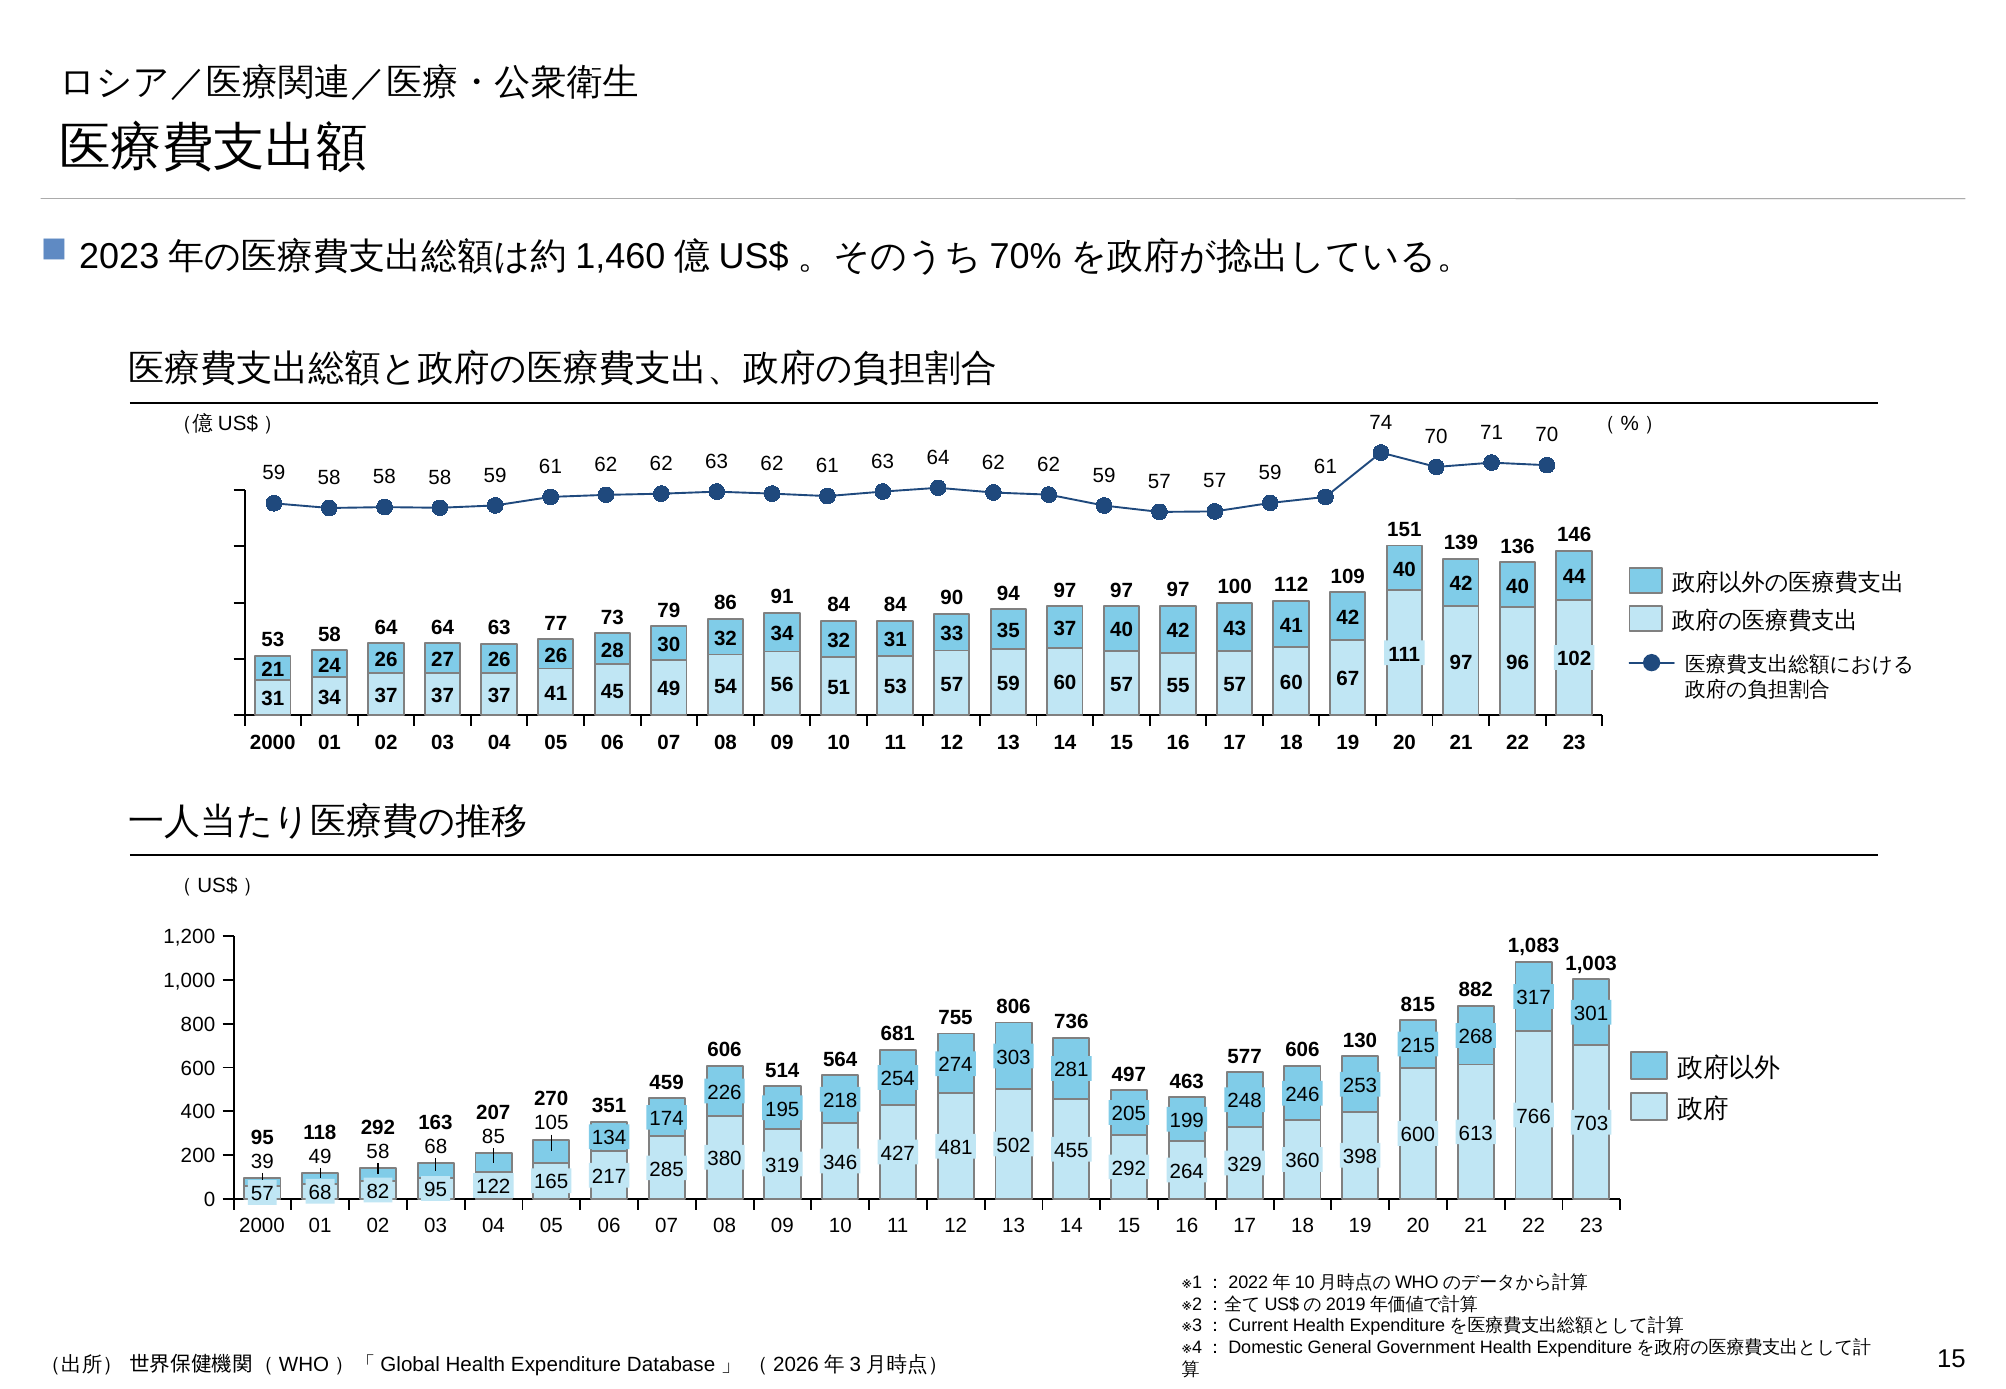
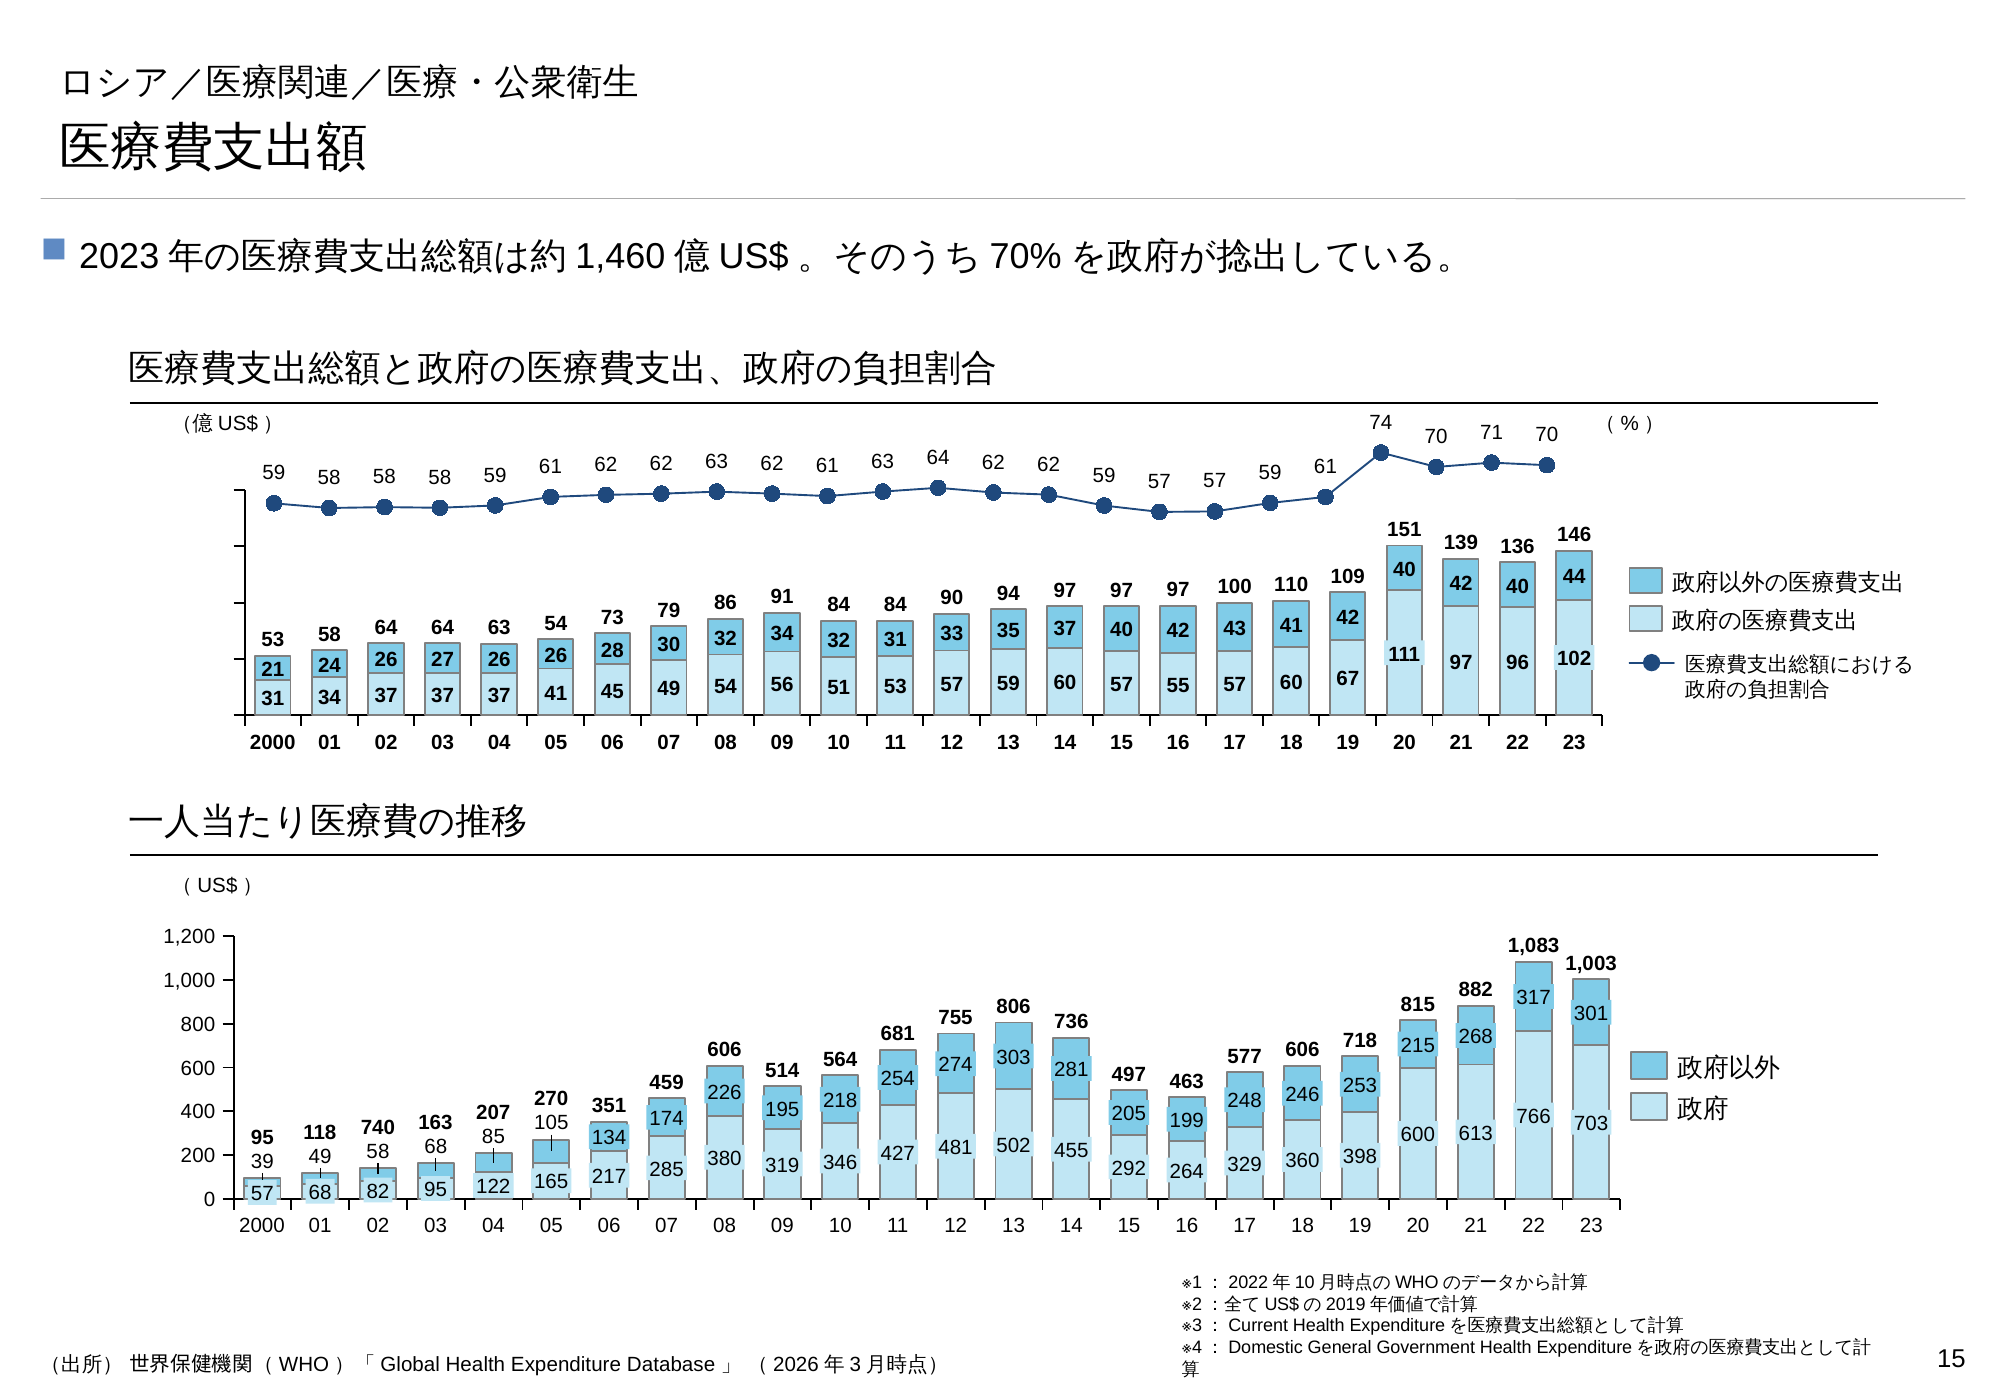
112: 112 -> 110
63 77: 77 -> 54
130: 130 -> 718
118 292: 292 -> 740
